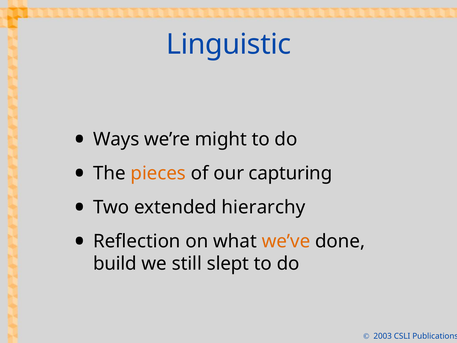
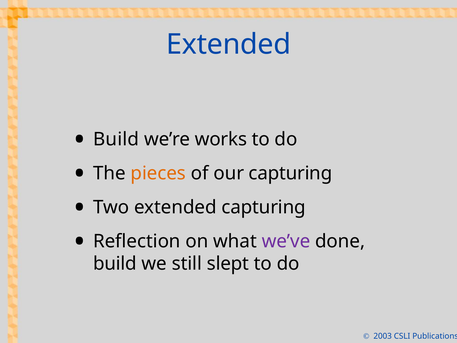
Linguistic at (229, 44): Linguistic -> Extended
Ways at (116, 139): Ways -> Build
might: might -> works
extended hierarchy: hierarchy -> capturing
we’ve colour: orange -> purple
